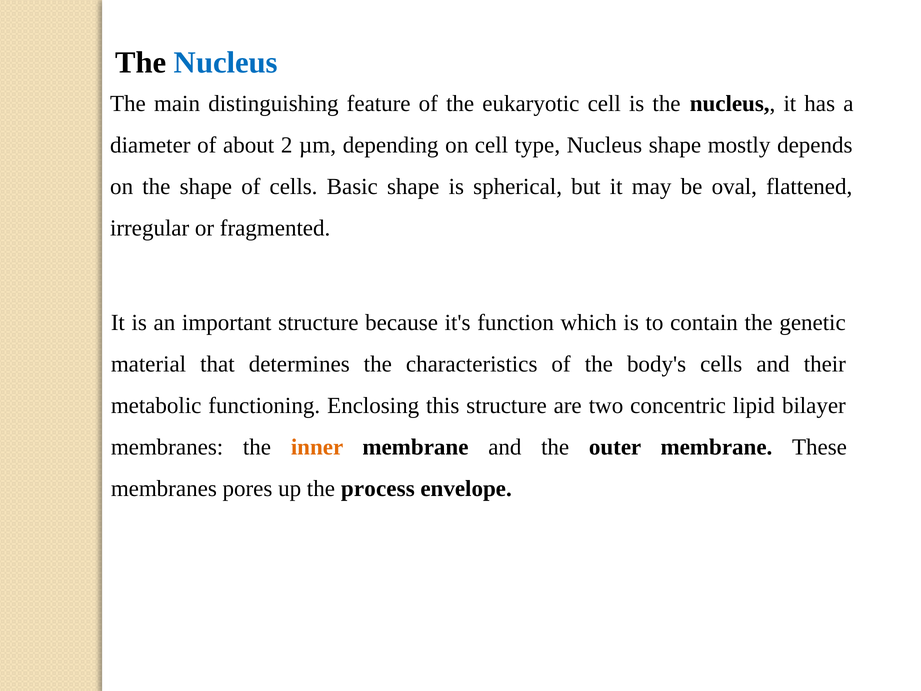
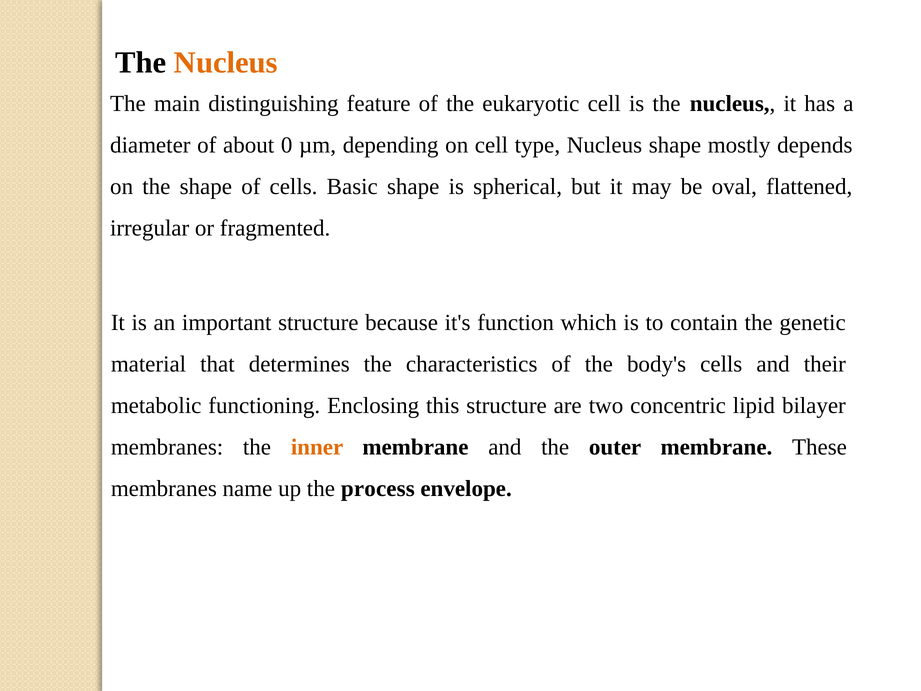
Nucleus at (226, 62) colour: blue -> orange
2: 2 -> 0
pores: pores -> name
